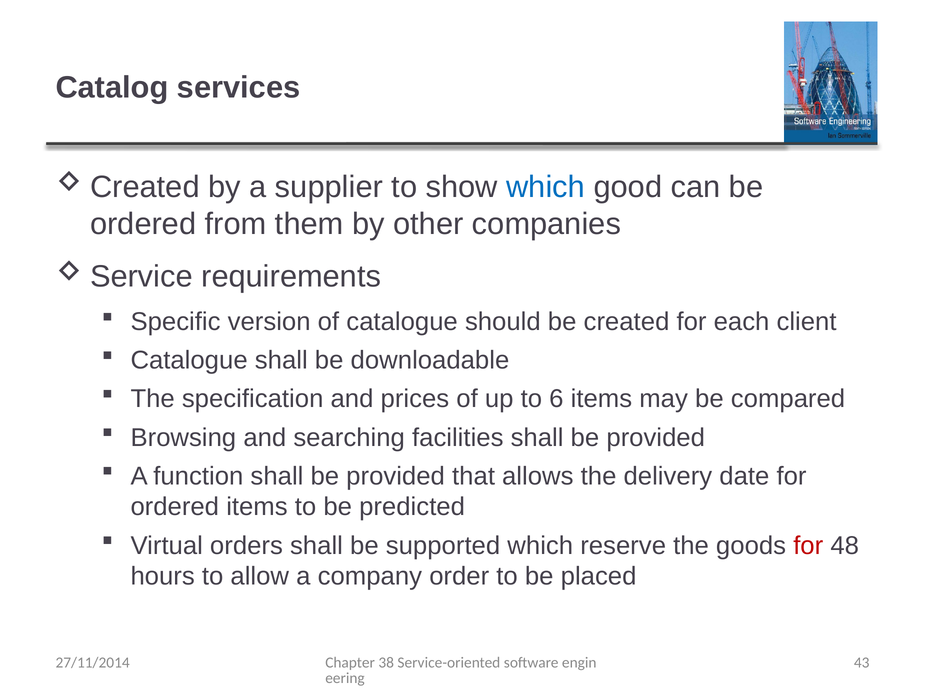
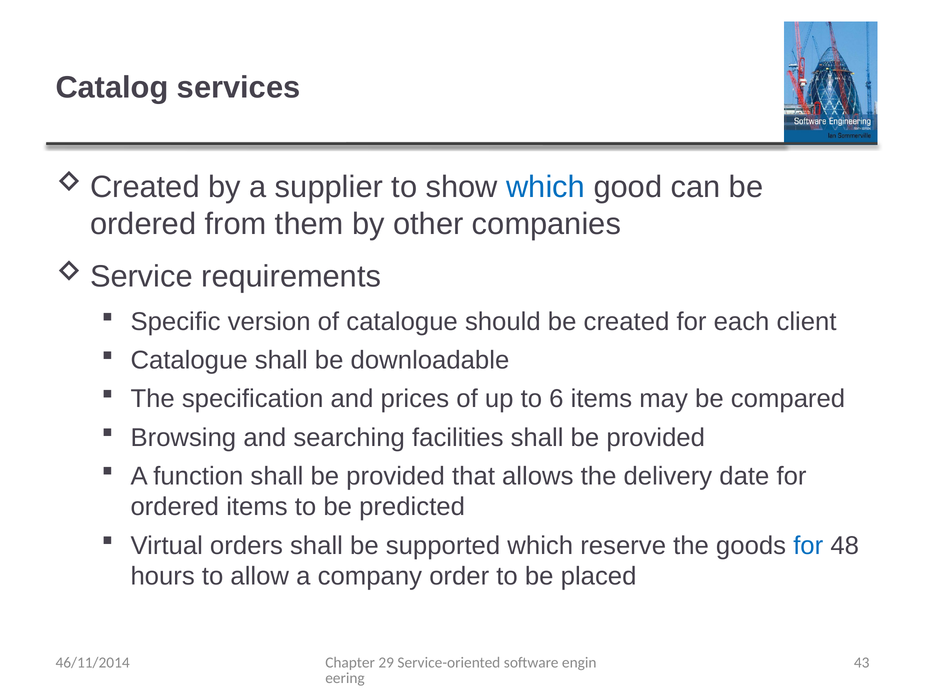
for at (808, 545) colour: red -> blue
38: 38 -> 29
27/11/2014: 27/11/2014 -> 46/11/2014
